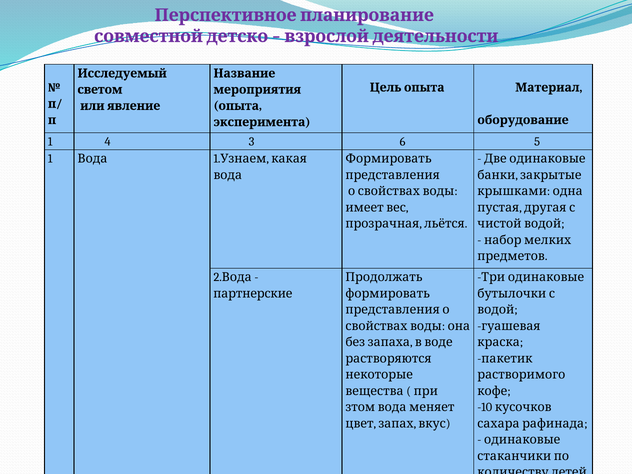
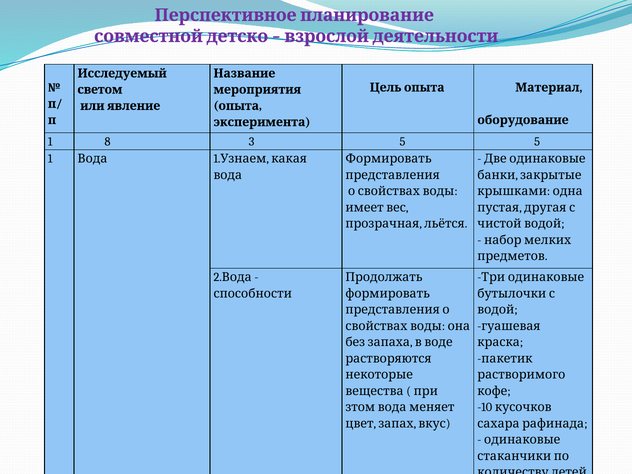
4: 4 -> 8
3 6: 6 -> 5
партнерские: партнерские -> способности
